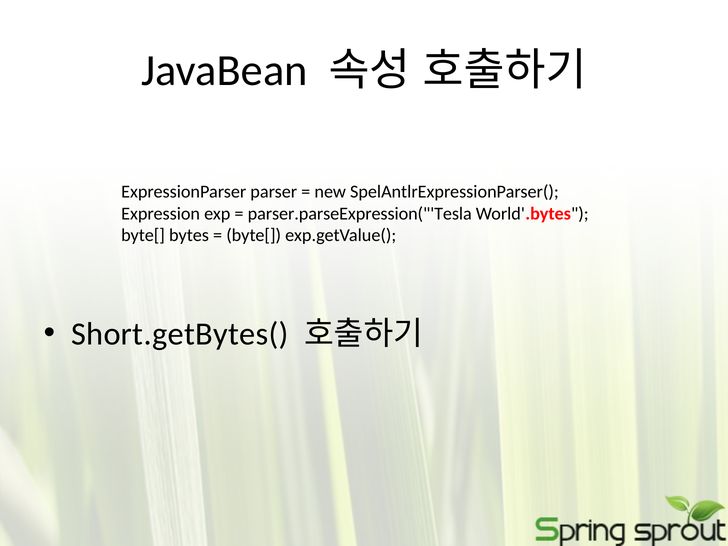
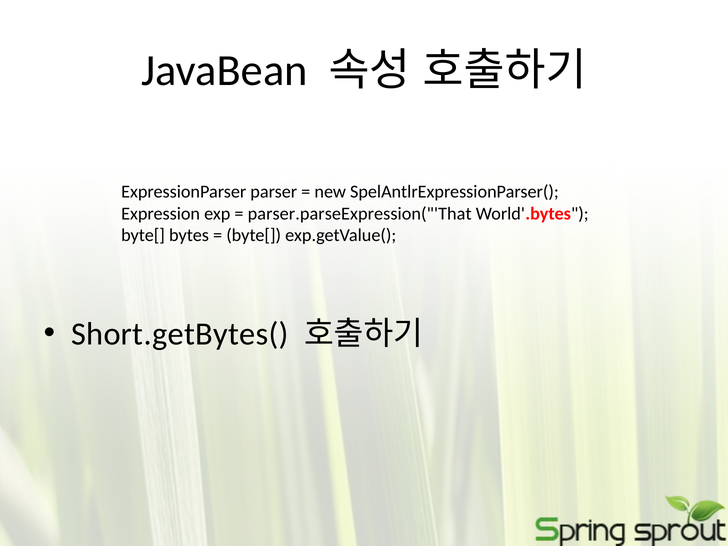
parser.parseExpression("'Tesla: parser.parseExpression("'Tesla -> parser.parseExpression("'That
